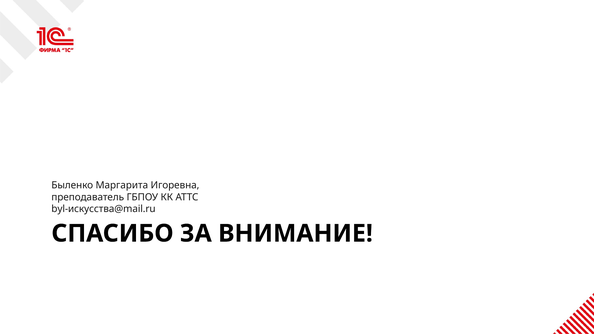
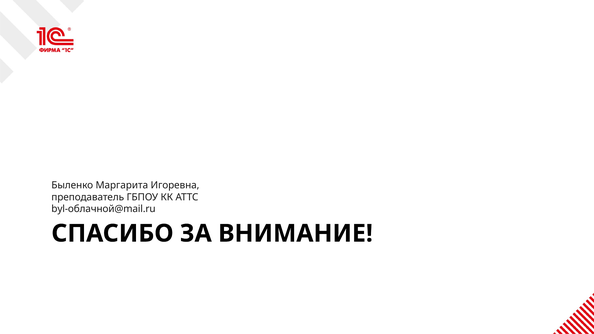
byl-искусства@mail.ru: byl-искусства@mail.ru -> byl-облачной@mail.ru
